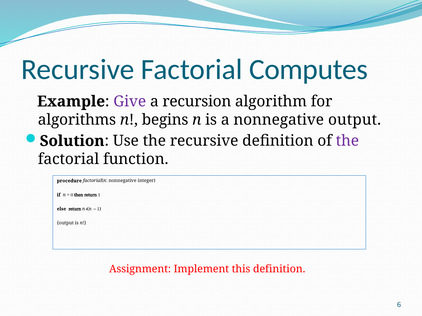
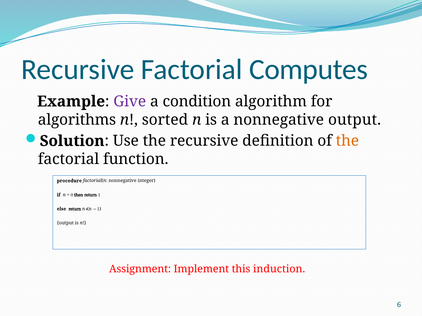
recursion: recursion -> condition
begins: begins -> sorted
the at (347, 141) colour: purple -> orange
this definition: definition -> induction
